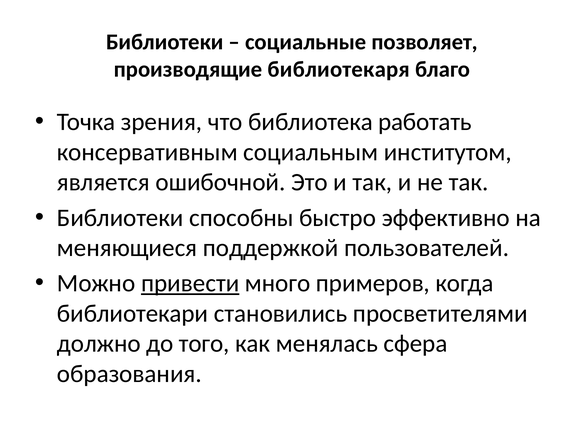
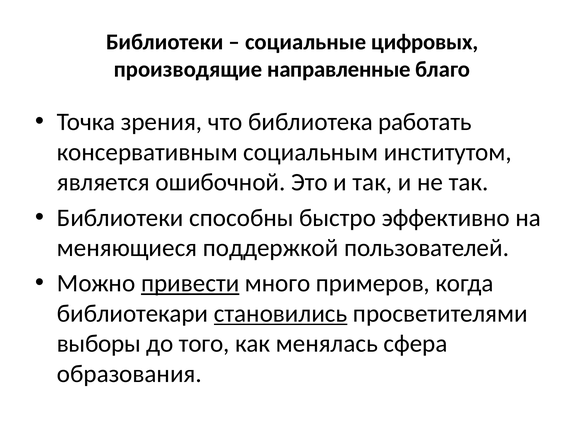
позволяет: позволяет -> цифровых
библиотекаря: библиотекаря -> направленные
становились underline: none -> present
должно: должно -> выборы
